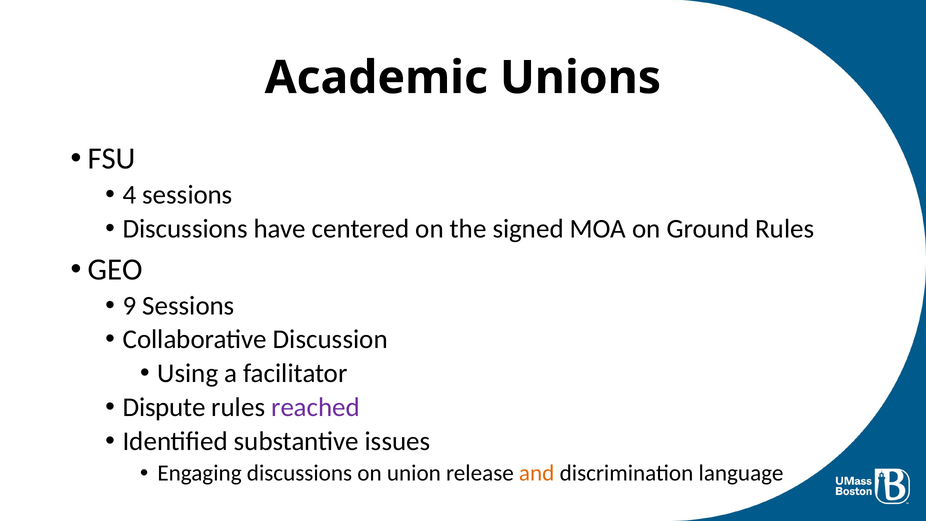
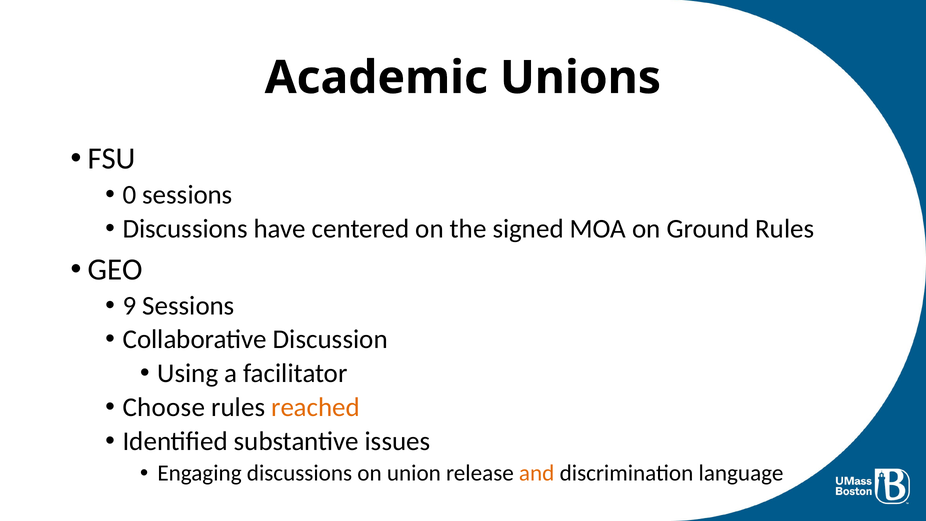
4: 4 -> 0
Dispute: Dispute -> Choose
reached colour: purple -> orange
